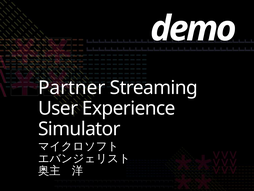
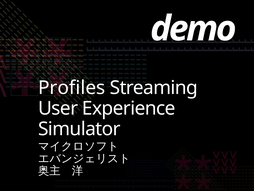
Partner: Partner -> Profiles
